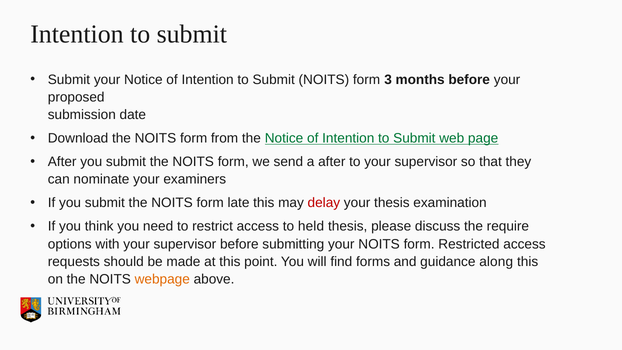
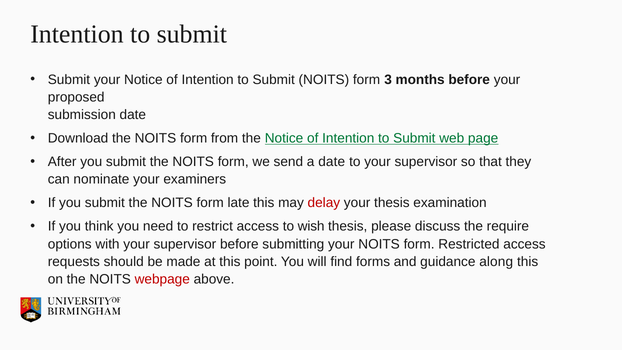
a after: after -> date
held: held -> wish
webpage colour: orange -> red
